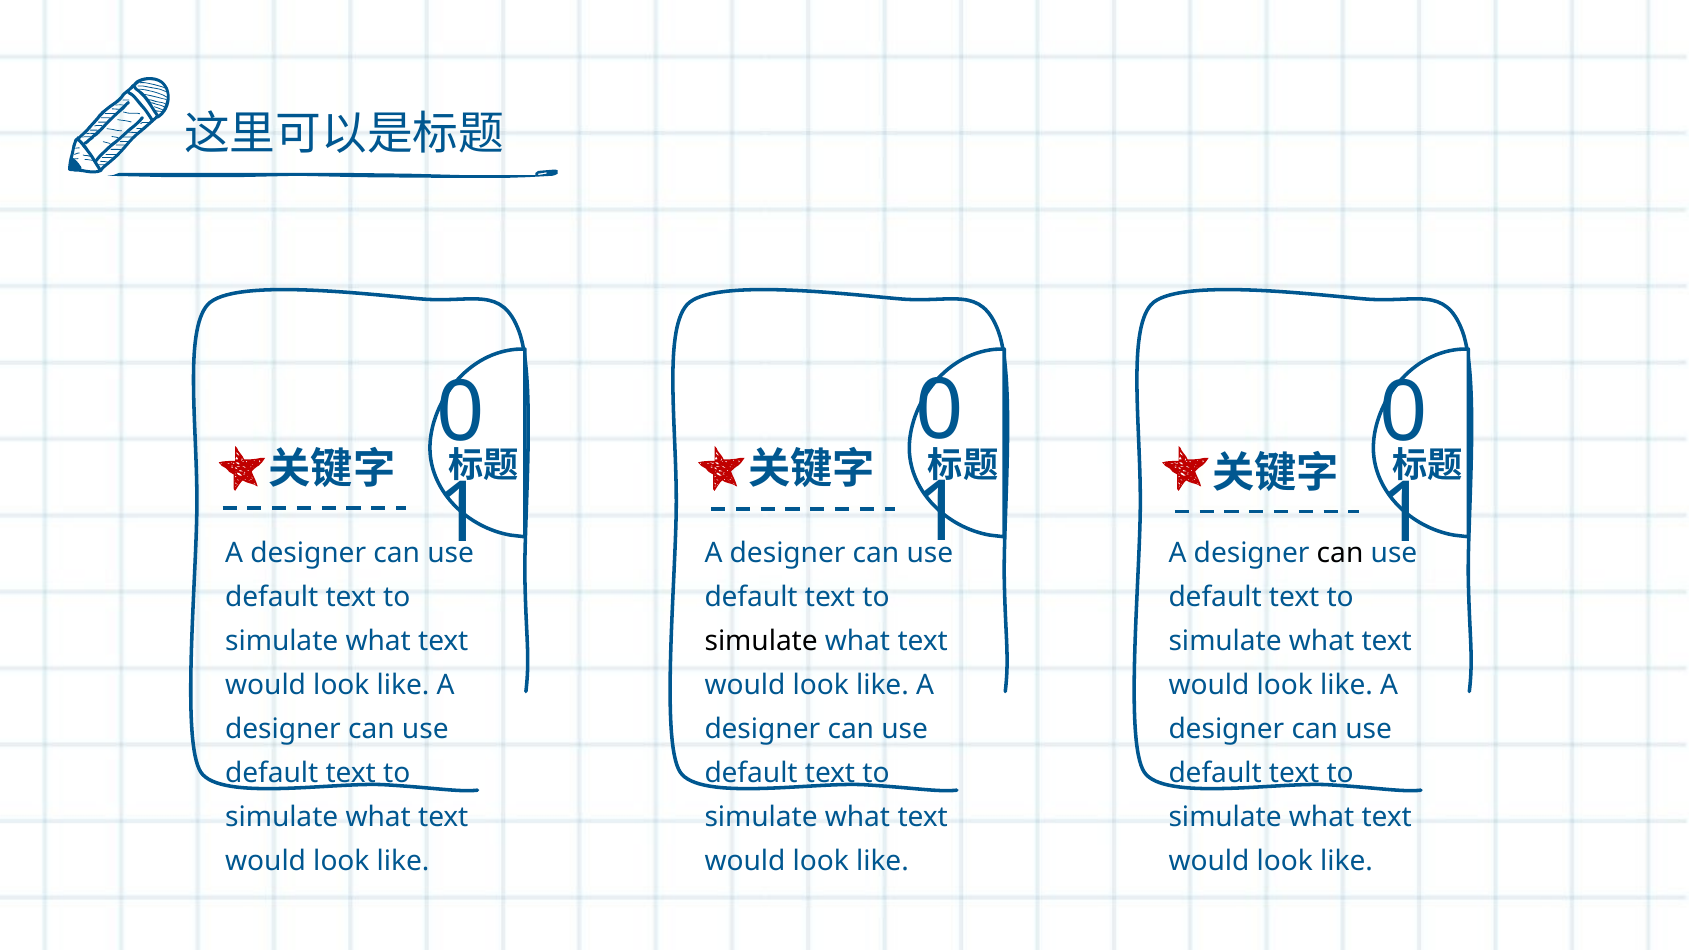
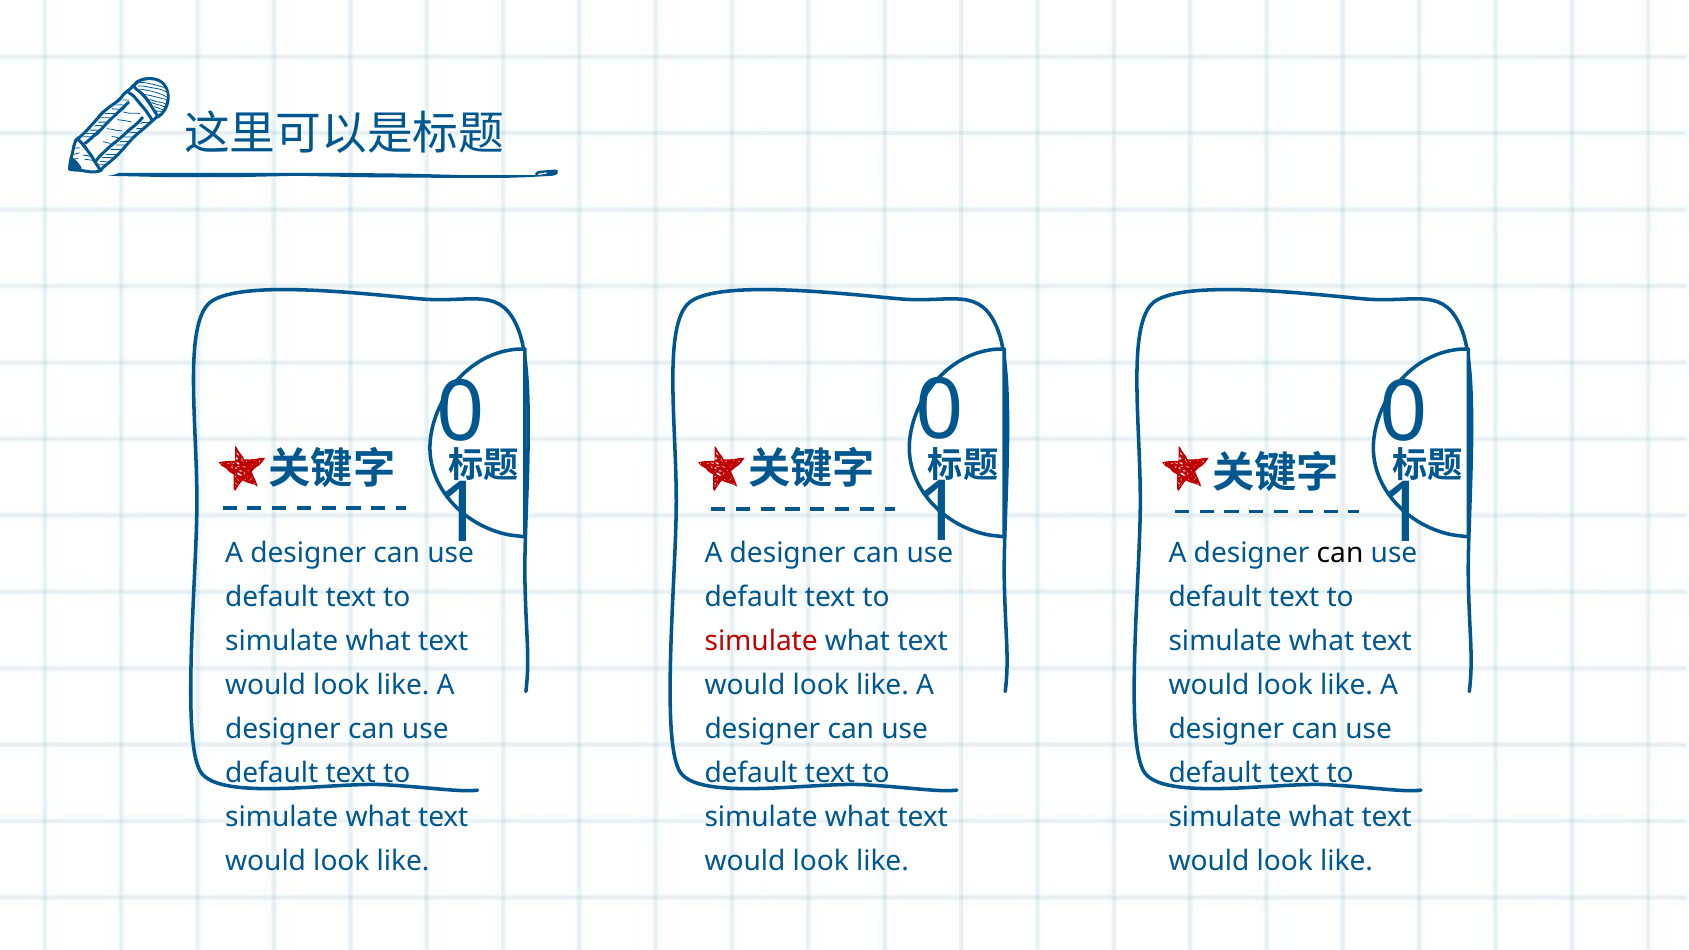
simulate at (761, 641) colour: black -> red
